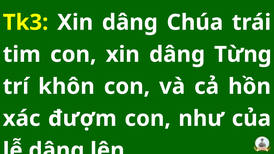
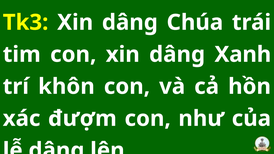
Từng: Từng -> Xanh
